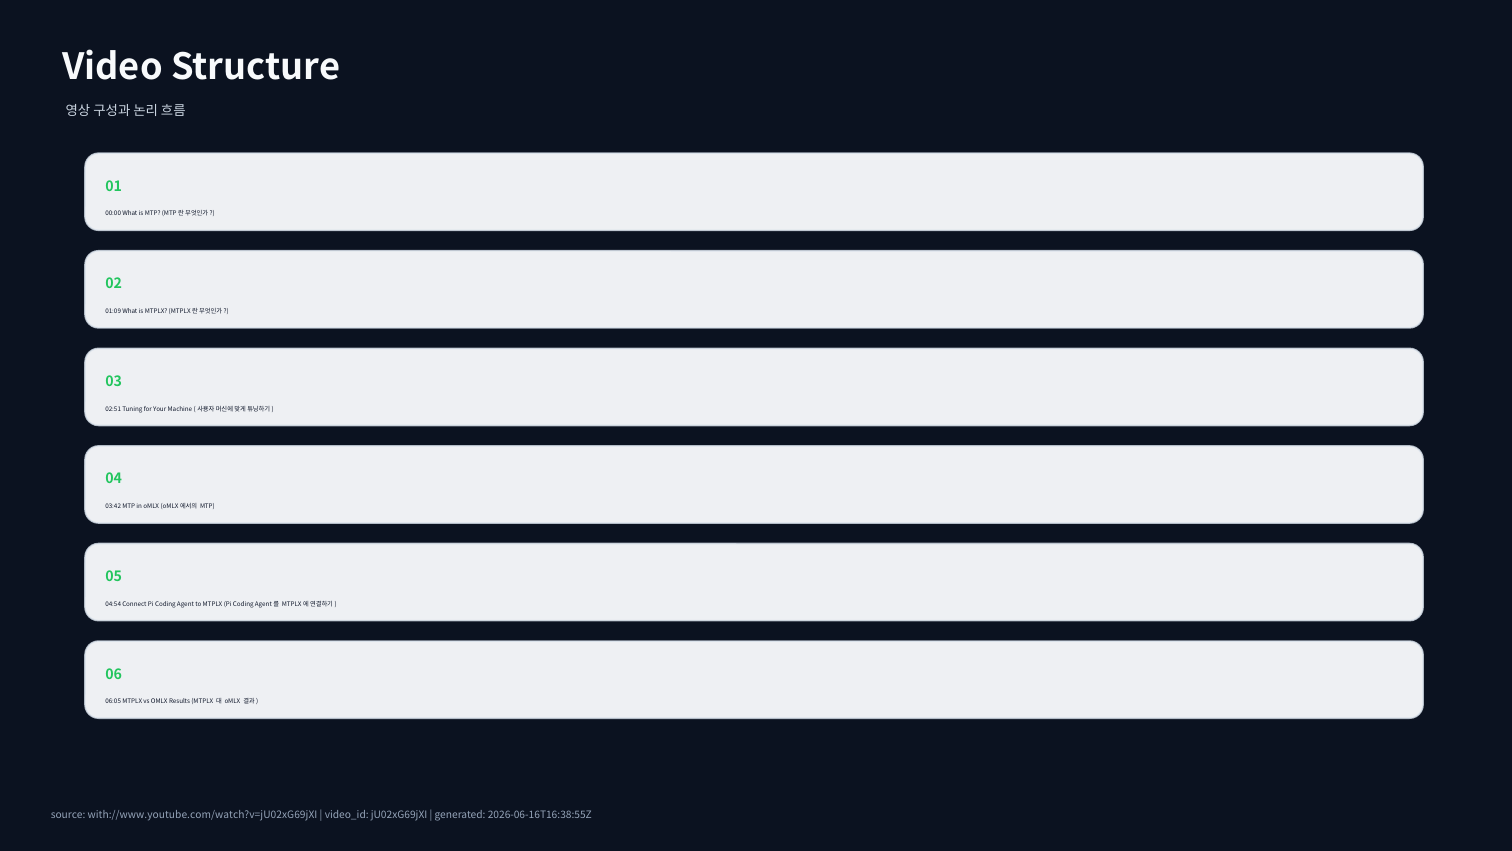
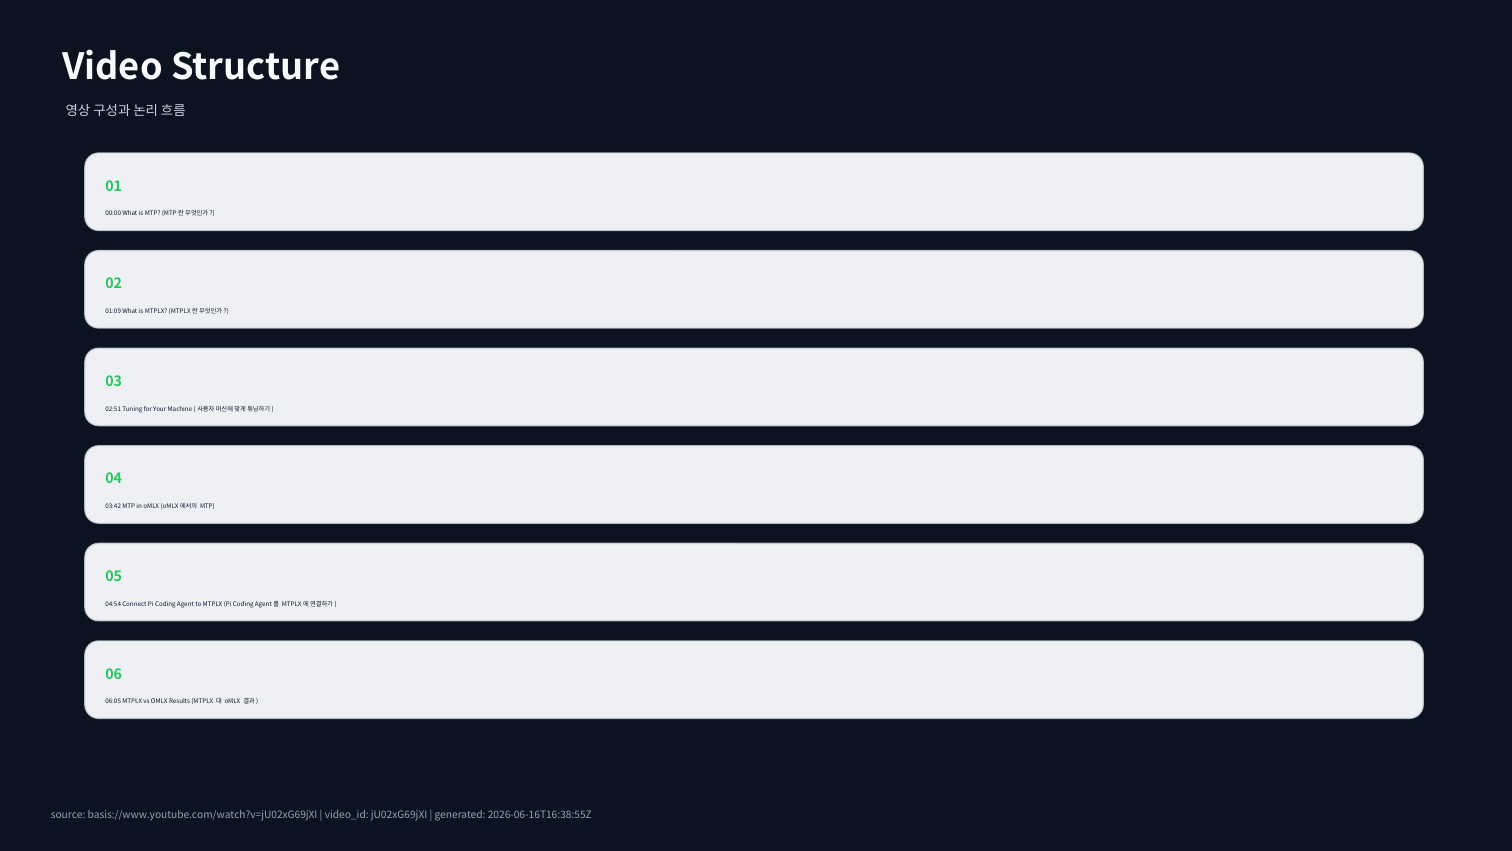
with://www.youtube.com/watch?v=jU02xG69jXI: with://www.youtube.com/watch?v=jU02xG69jXI -> basis://www.youtube.com/watch?v=jU02xG69jXI
